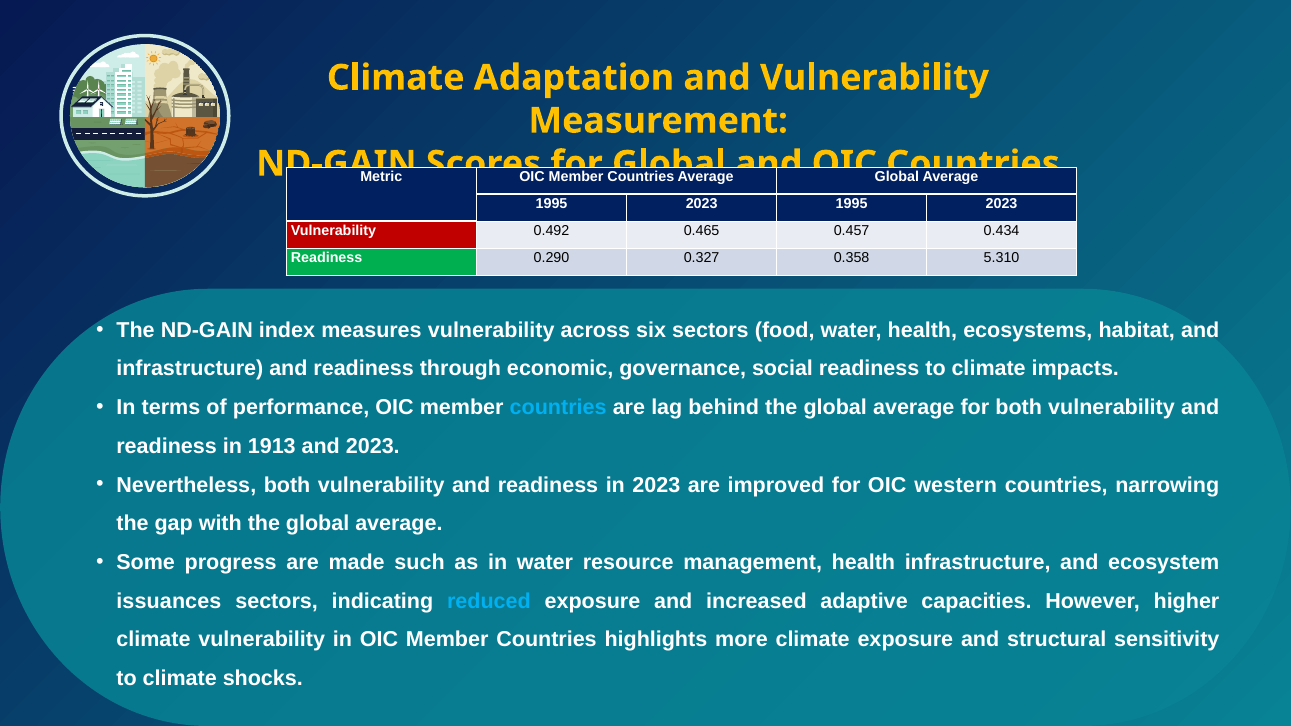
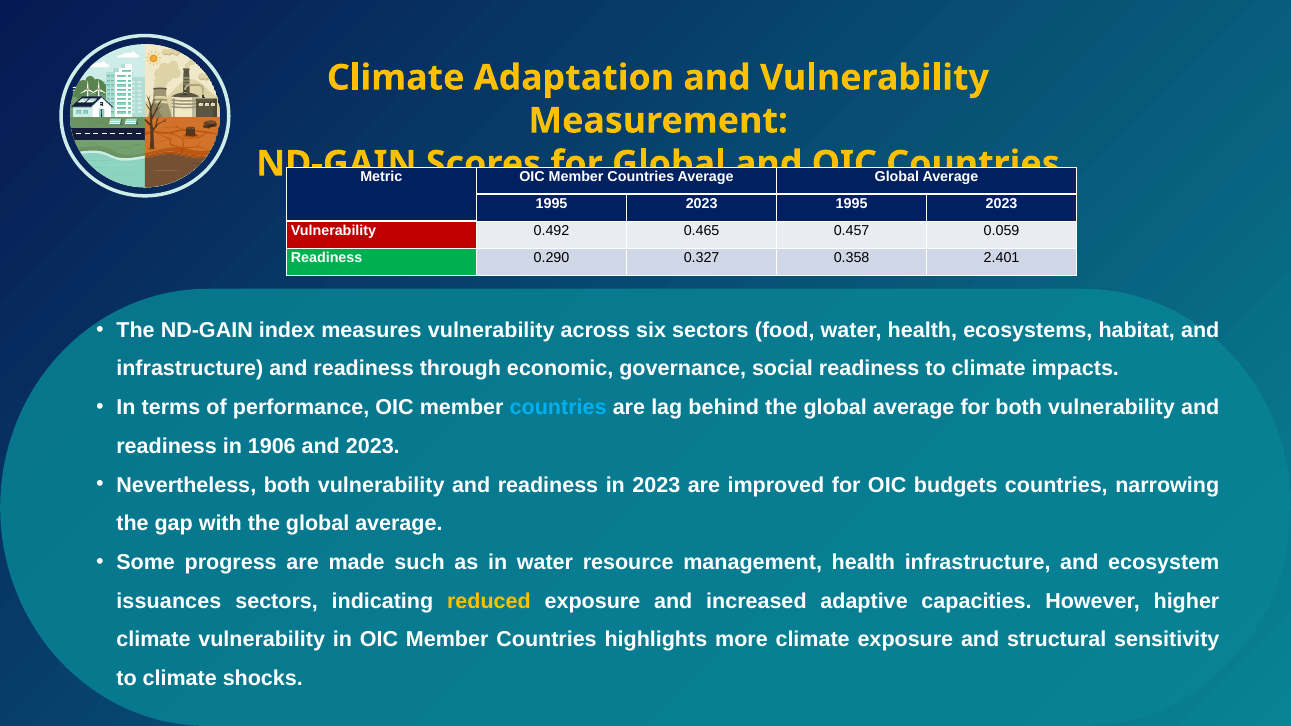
0.434: 0.434 -> 0.059
5.310: 5.310 -> 2.401
1913: 1913 -> 1906
western: western -> budgets
reduced colour: light blue -> yellow
